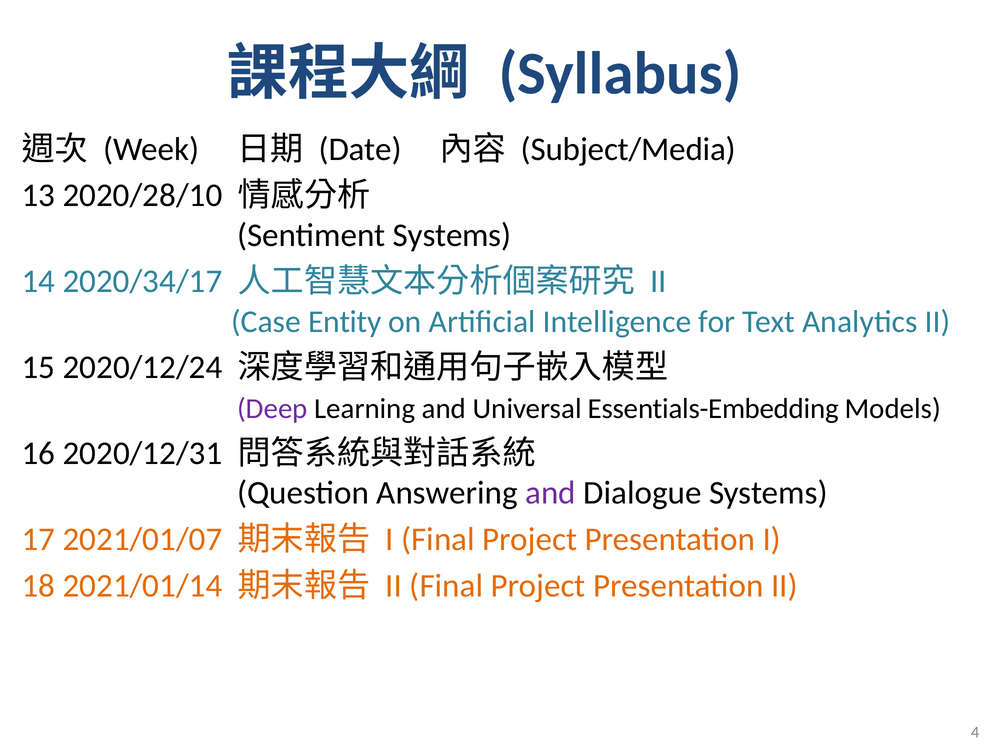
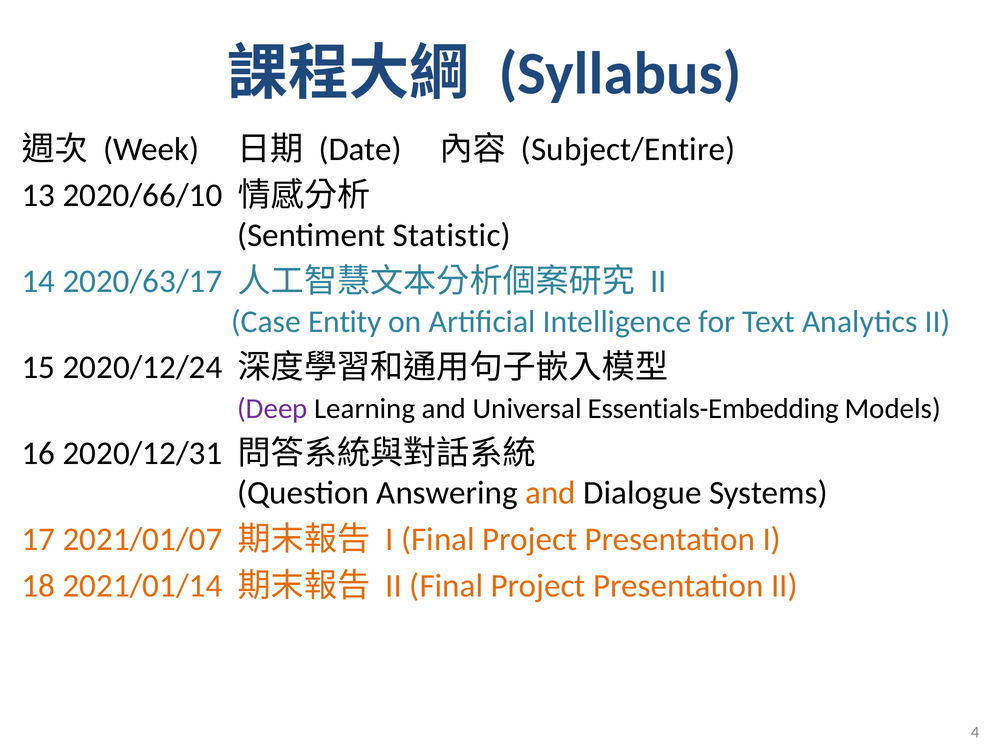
Subject/Media: Subject/Media -> Subject/Entire
2020/28/10: 2020/28/10 -> 2020/66/10
Sentiment Systems: Systems -> Statistic
2020/34/17: 2020/34/17 -> 2020/63/17
and at (550, 494) colour: purple -> orange
